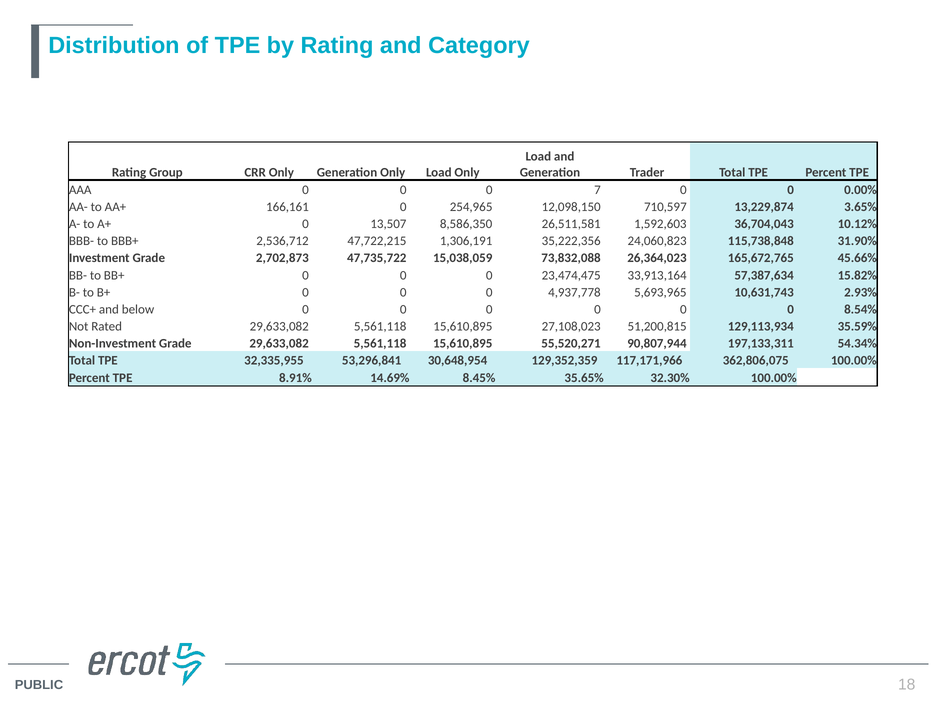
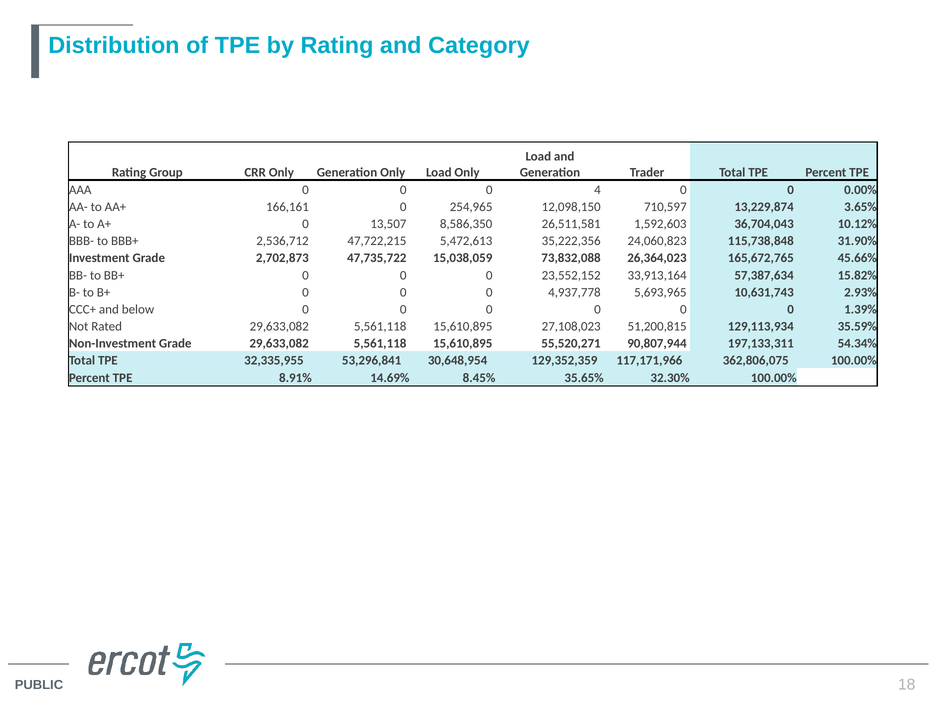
7: 7 -> 4
1,306,191: 1,306,191 -> 5,472,613
23,474,475: 23,474,475 -> 23,552,152
8.54%: 8.54% -> 1.39%
